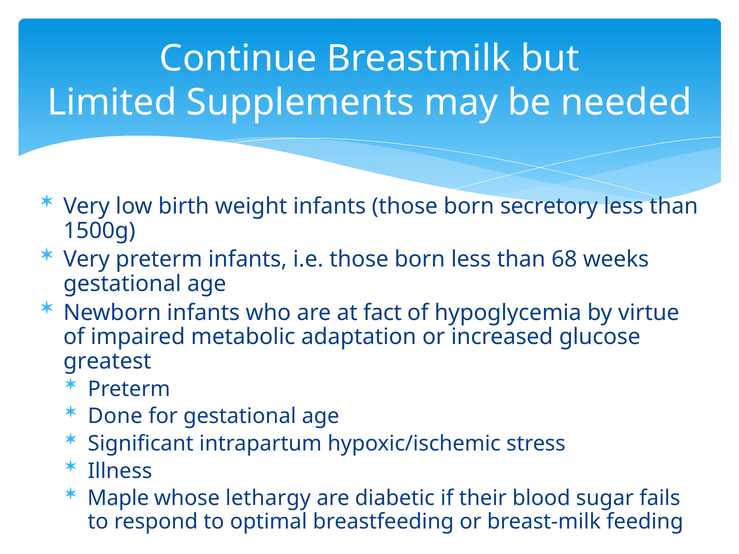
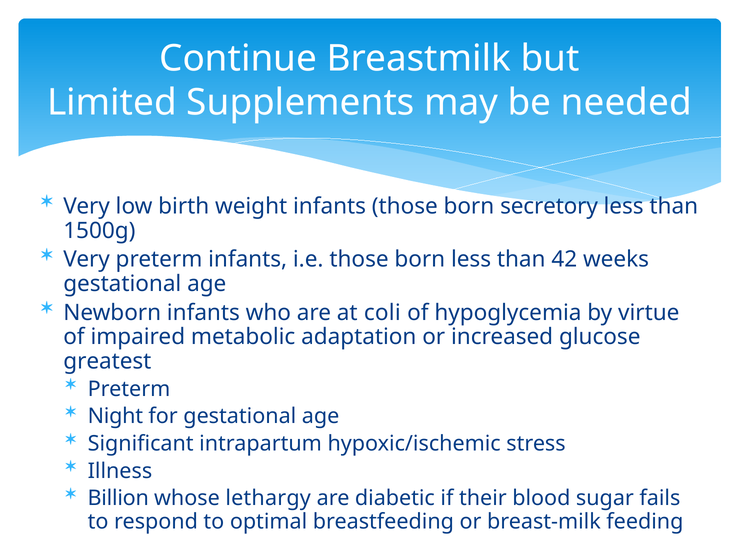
68: 68 -> 42
fact: fact -> coli
Done: Done -> Night
Maple: Maple -> Billion
